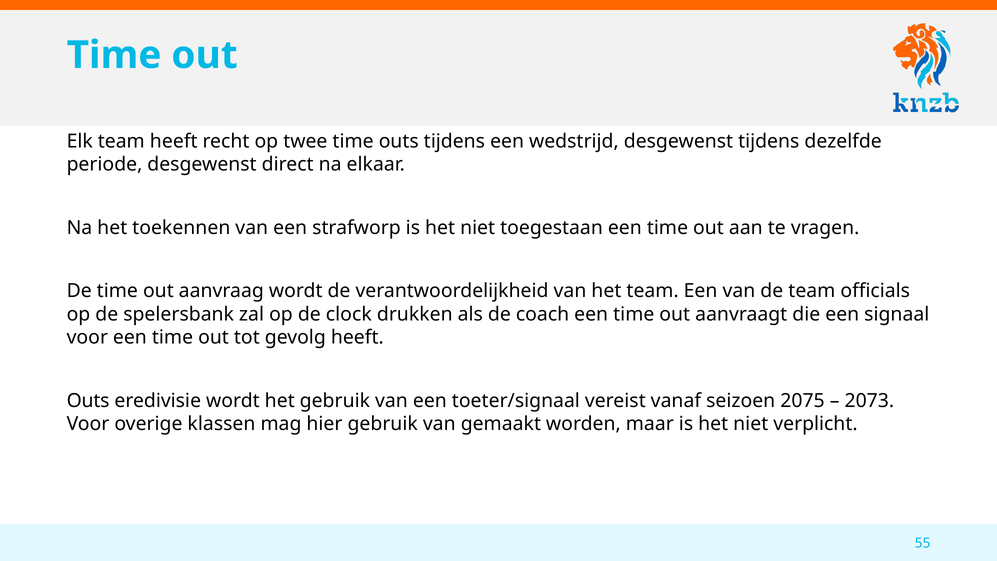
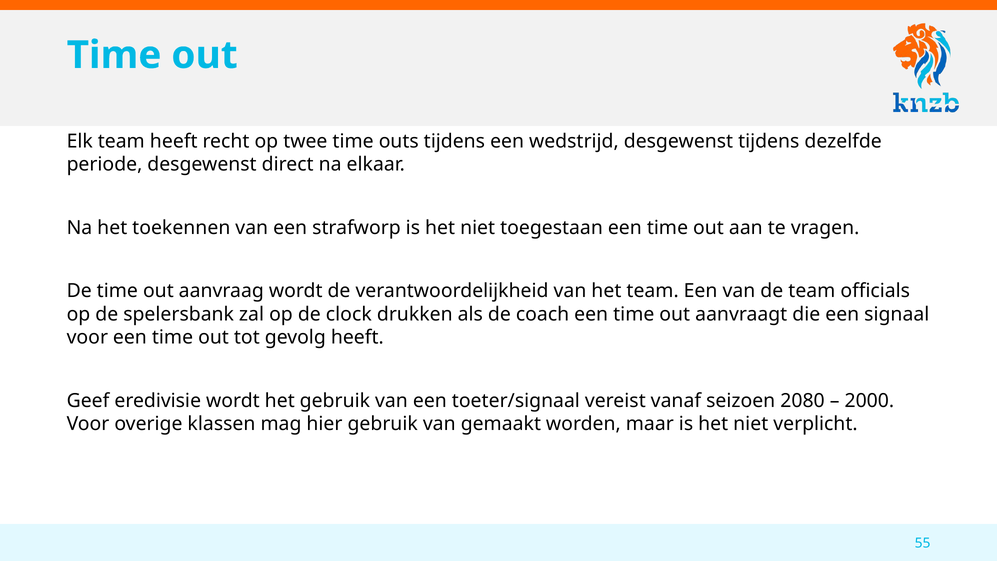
Outs at (88, 401): Outs -> Geef
2075: 2075 -> 2080
2073: 2073 -> 2000
